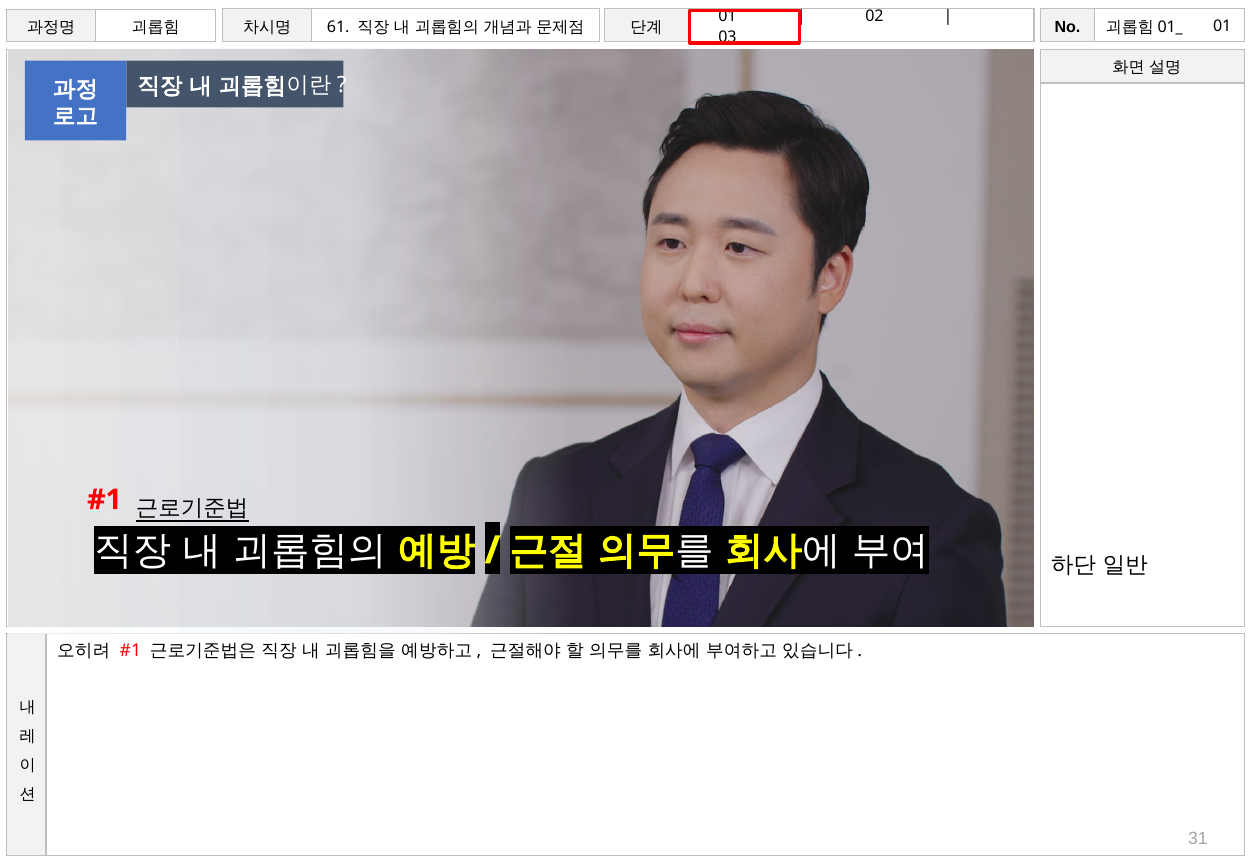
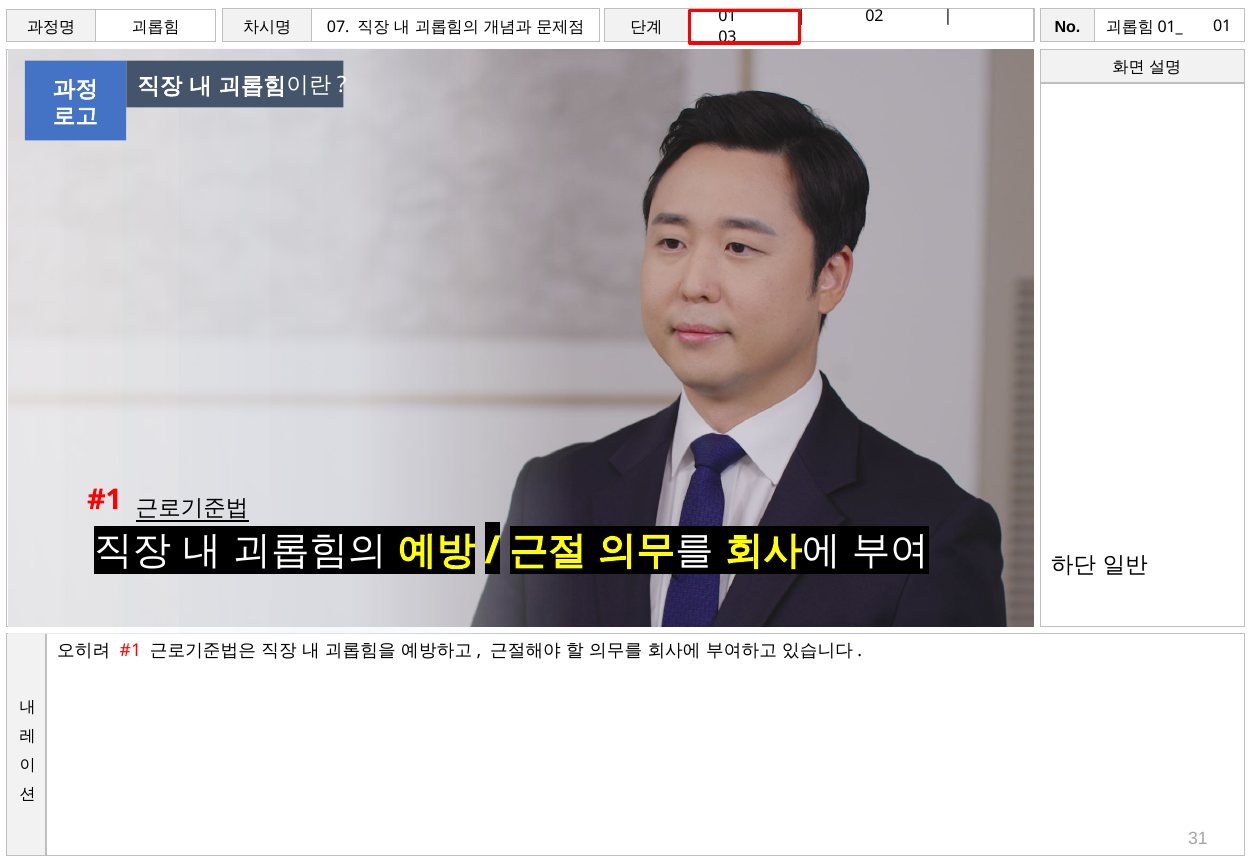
61: 61 -> 07
